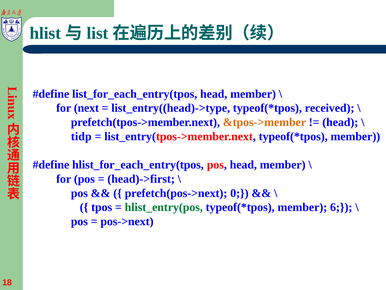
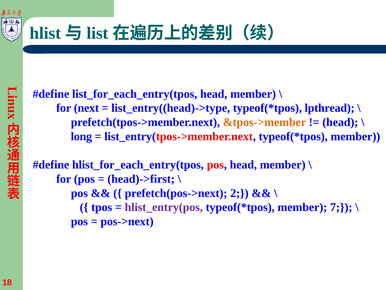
received: received -> lpthread
tidp: tidp -> long
0: 0 -> 2
hlist_entry(pos colour: green -> purple
6: 6 -> 7
